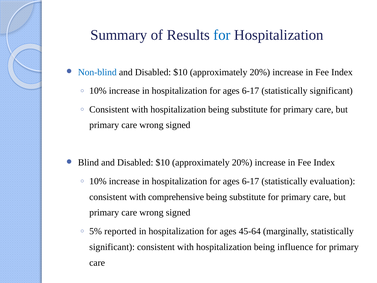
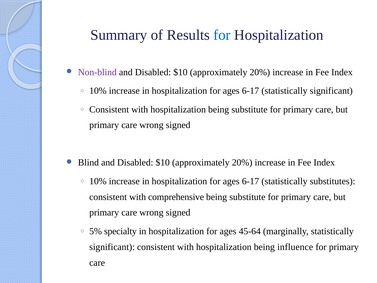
Non-blind colour: blue -> purple
evaluation: evaluation -> substitutes
reported: reported -> specialty
